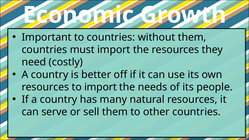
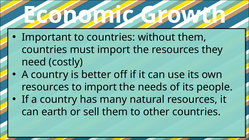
serve: serve -> earth
